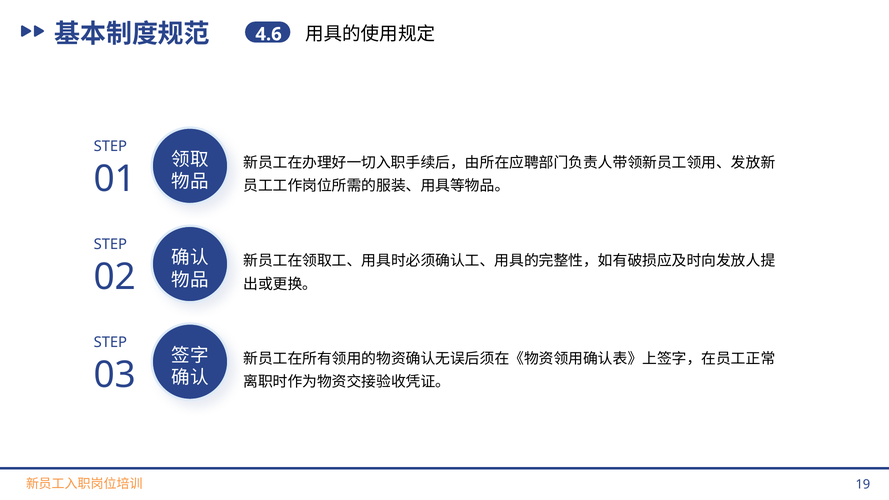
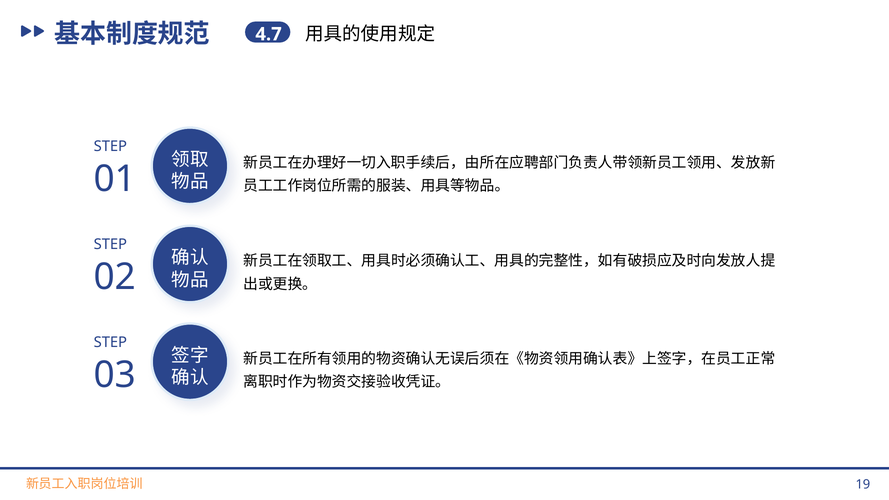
4.6: 4.6 -> 4.7
